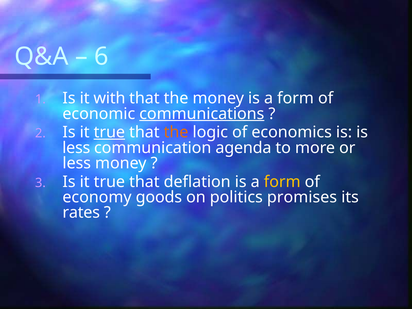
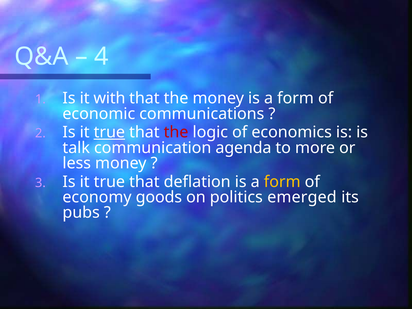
6: 6 -> 4
communications underline: present -> none
the at (176, 132) colour: orange -> red
less at (76, 148): less -> talk
promises: promises -> emerged
rates: rates -> pubs
